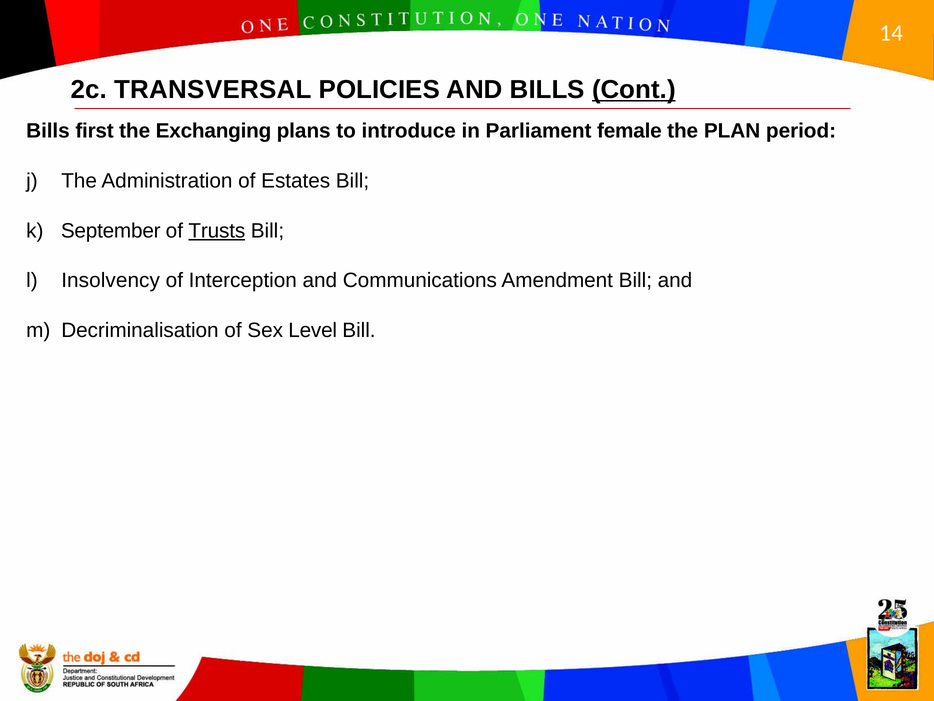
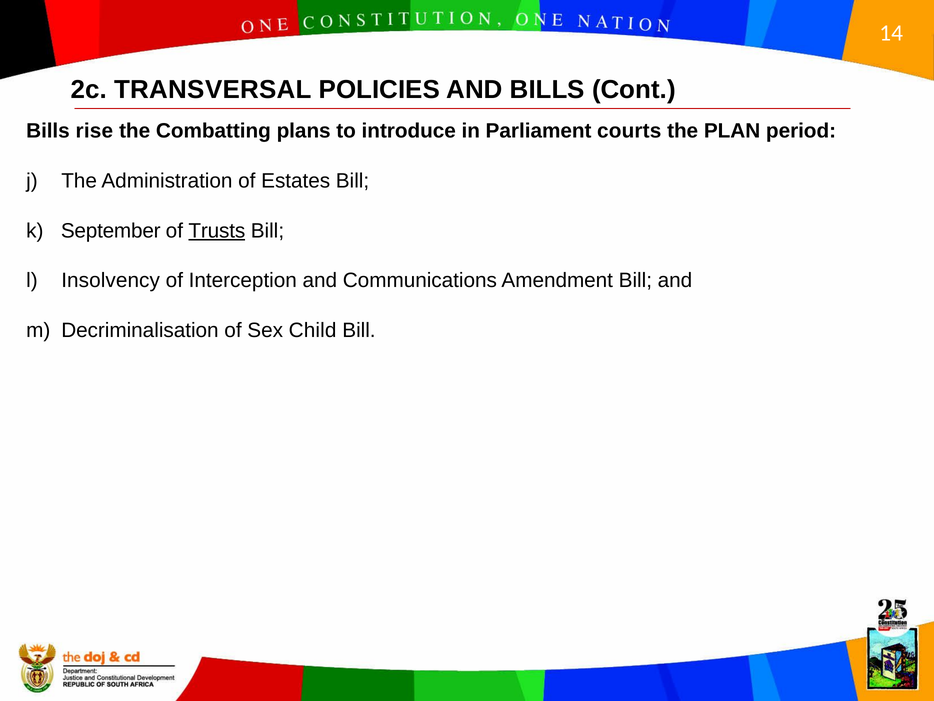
Cont underline: present -> none
first: first -> rise
Exchanging: Exchanging -> Combatting
female: female -> courts
Level: Level -> Child
